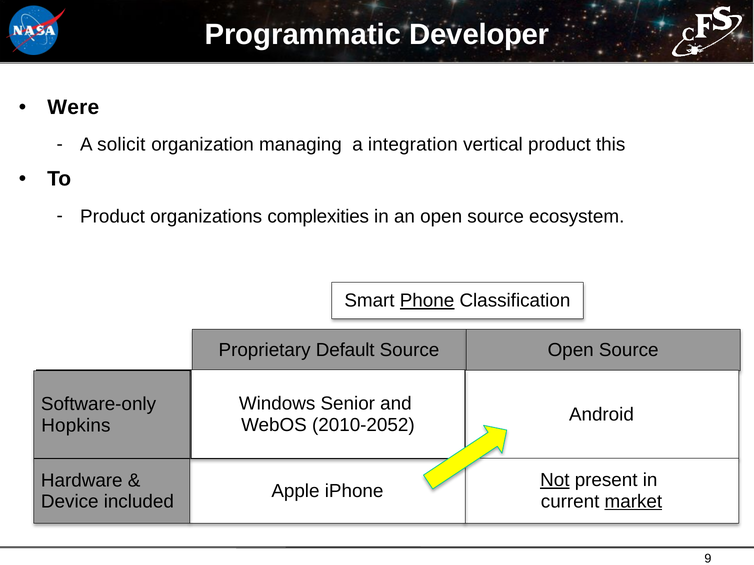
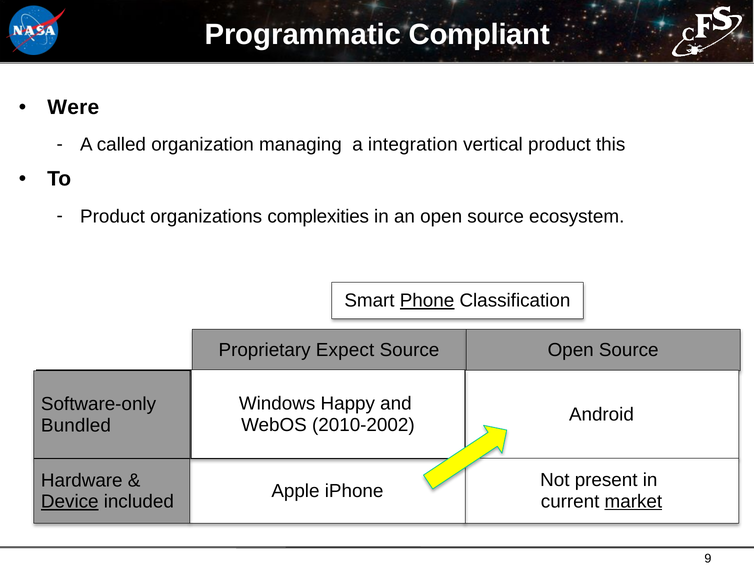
Developer: Developer -> Compliant
solicit: solicit -> called
Default: Default -> Expect
Senior: Senior -> Happy
2010-2052: 2010-2052 -> 2010-2002
Hopkins: Hopkins -> Bundled
Not underline: present -> none
Device underline: none -> present
